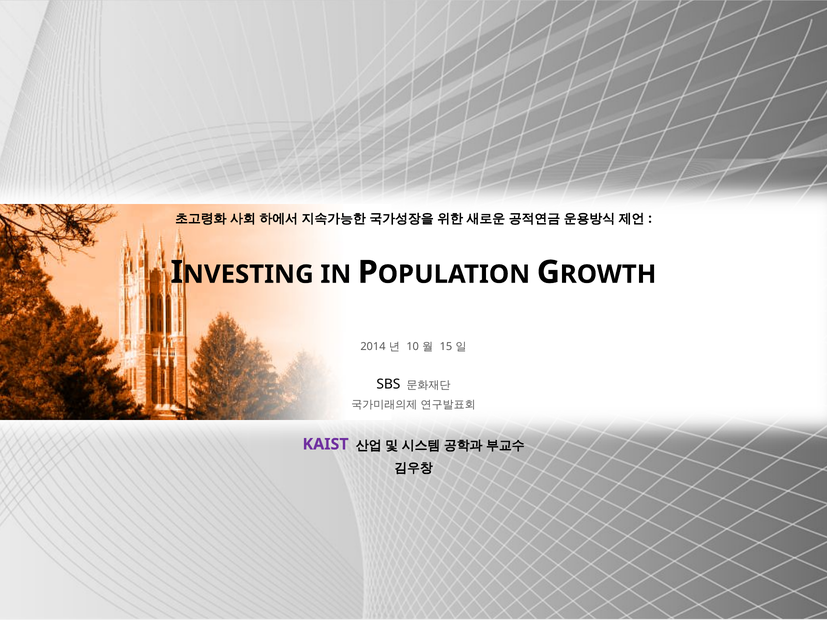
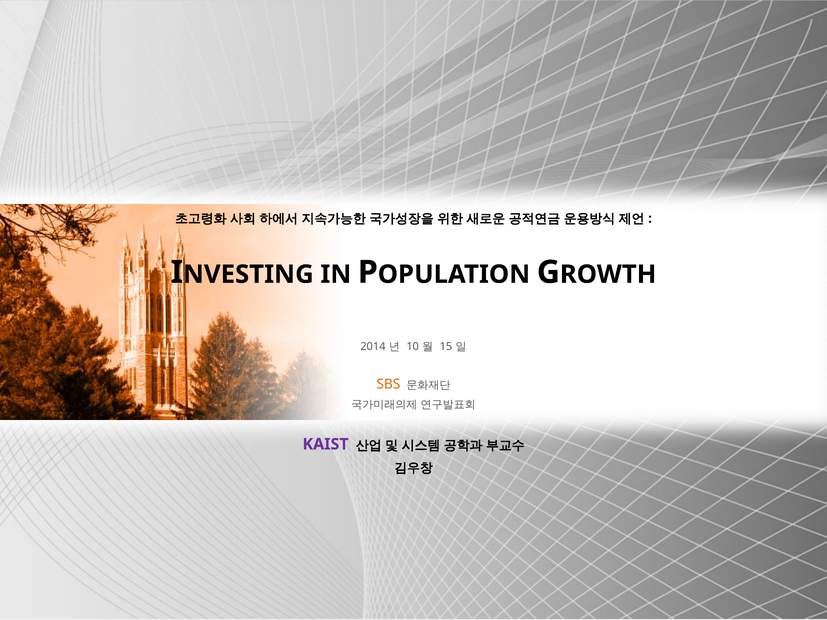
SBS colour: black -> orange
